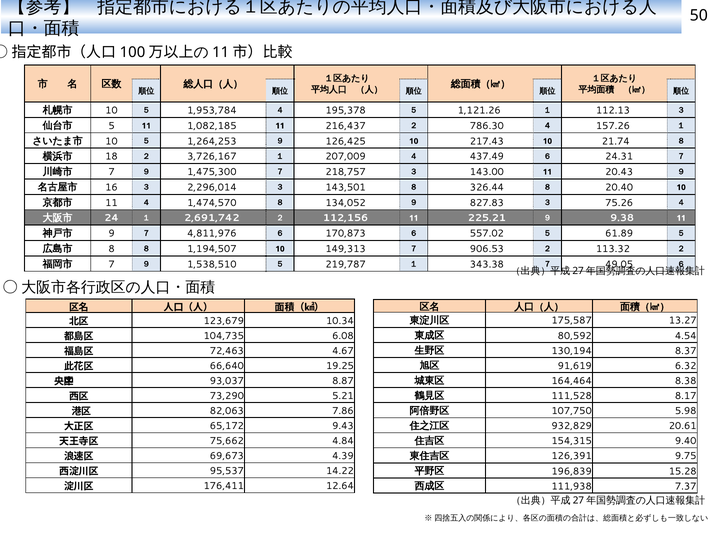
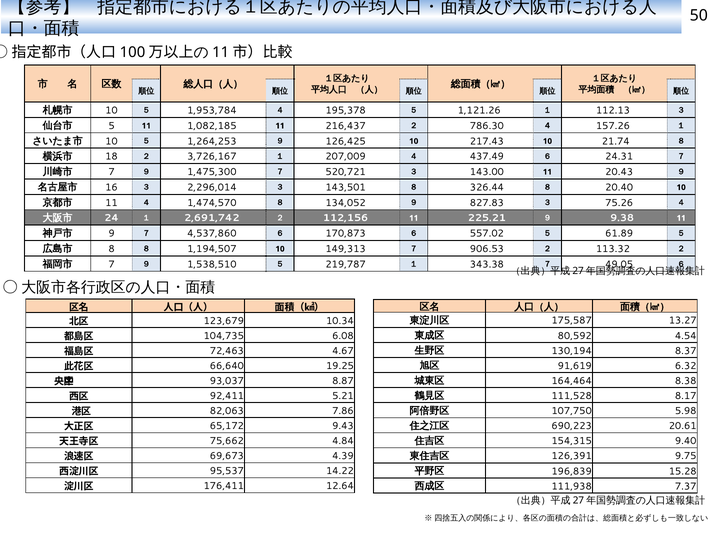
218,757: 218,757 -> 520,721
4,811,976: 4,811,976 -> 4,537,860
73,290: 73,290 -> 92,411
932,829: 932,829 -> 690,223
